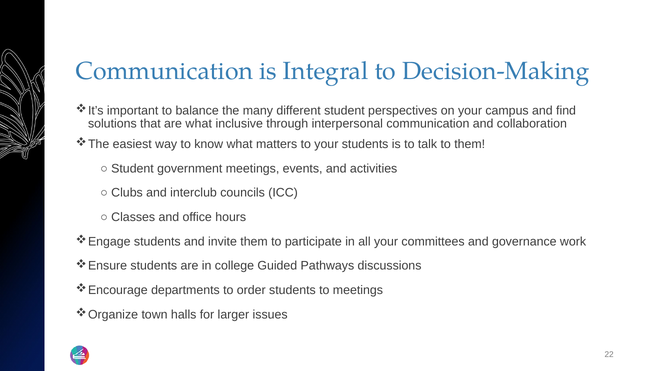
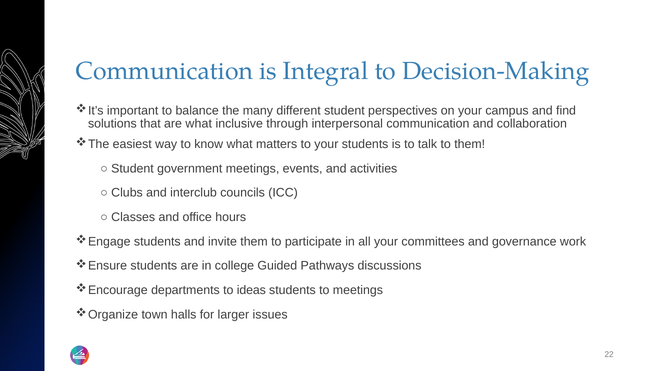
order: order -> ideas
